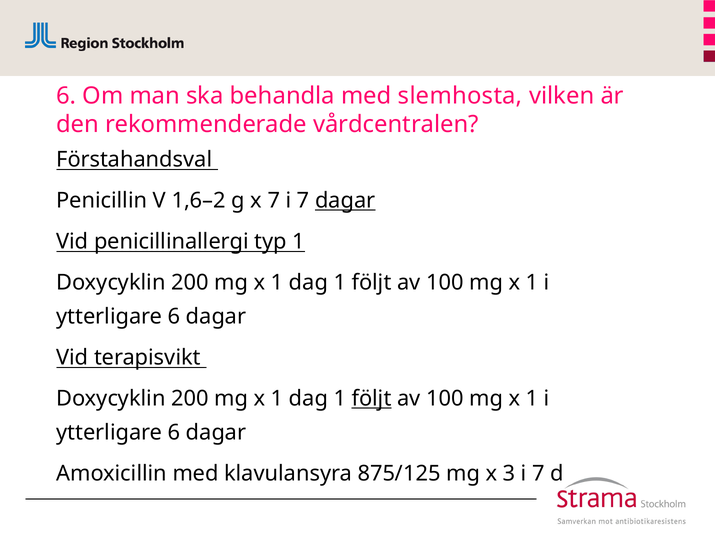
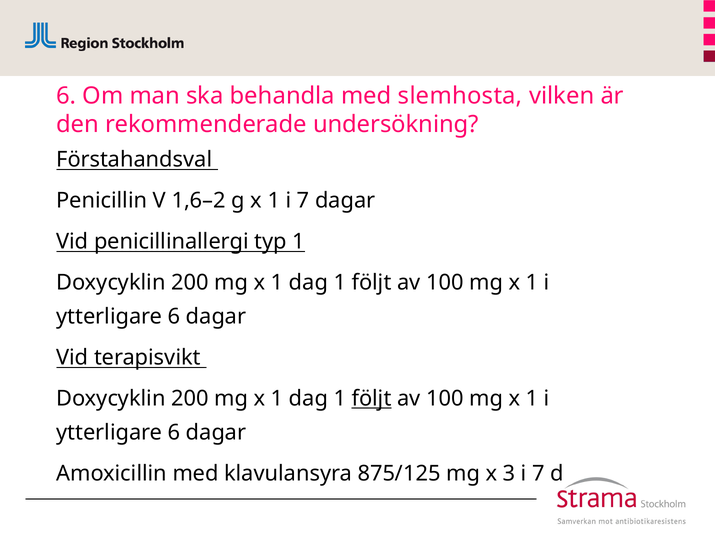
vårdcentralen: vårdcentralen -> undersökning
g x 7: 7 -> 1
dagar at (345, 201) underline: present -> none
